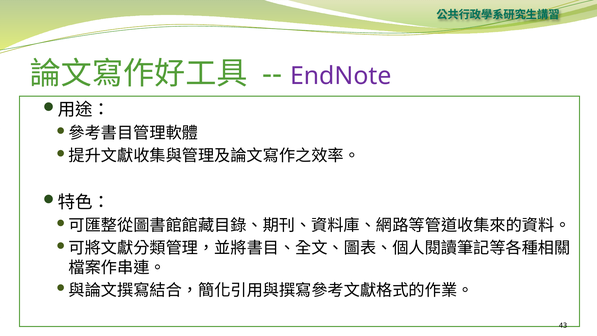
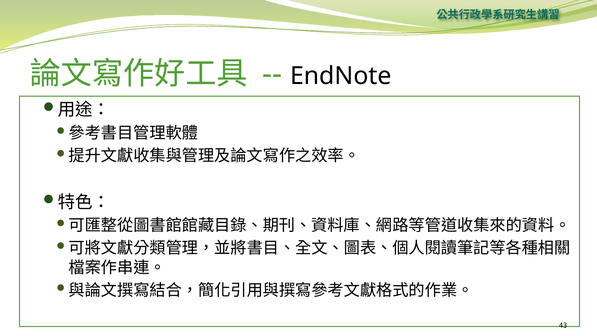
EndNote colour: purple -> black
